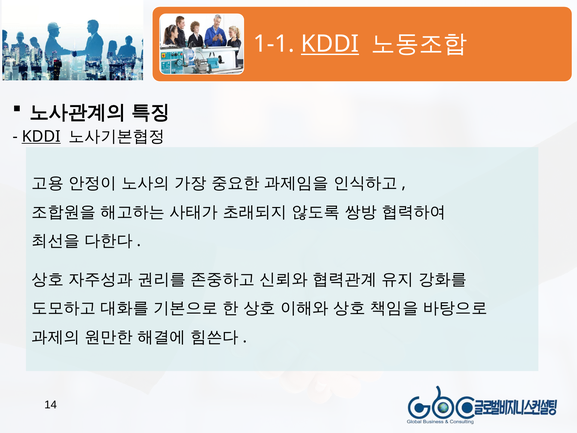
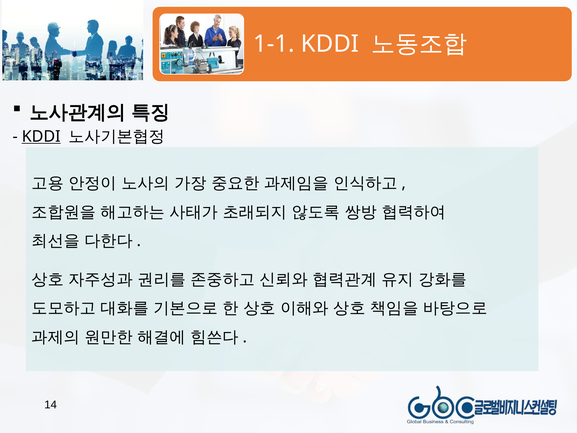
KDDI at (330, 44) underline: present -> none
